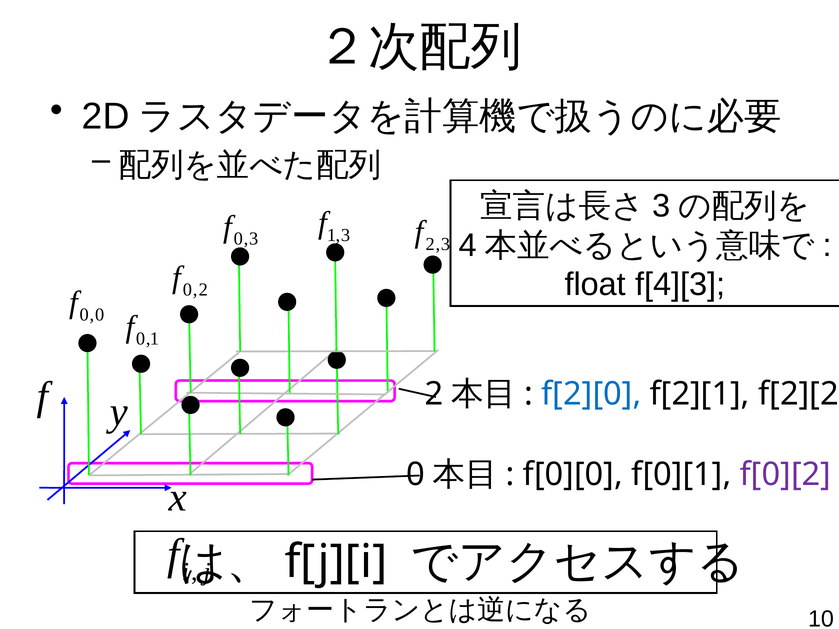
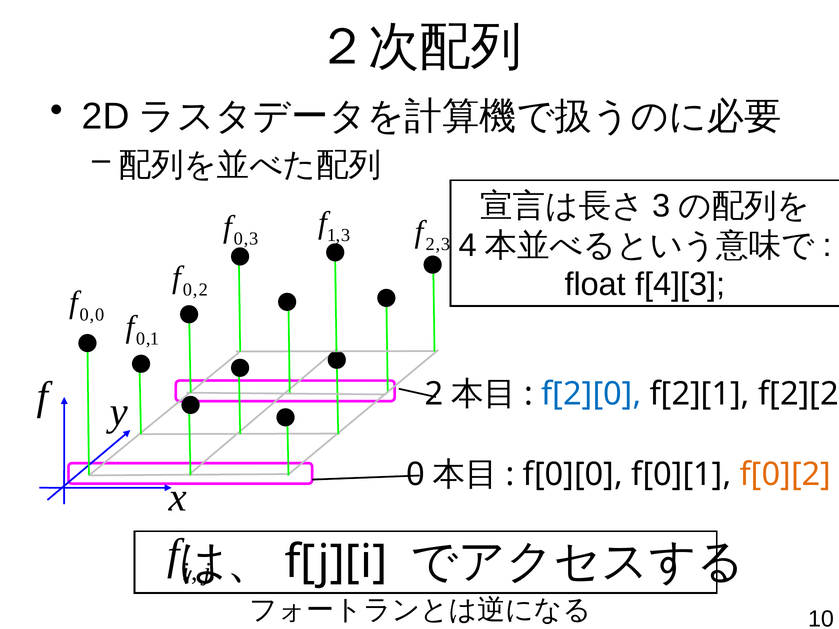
f[0][2 colour: purple -> orange
